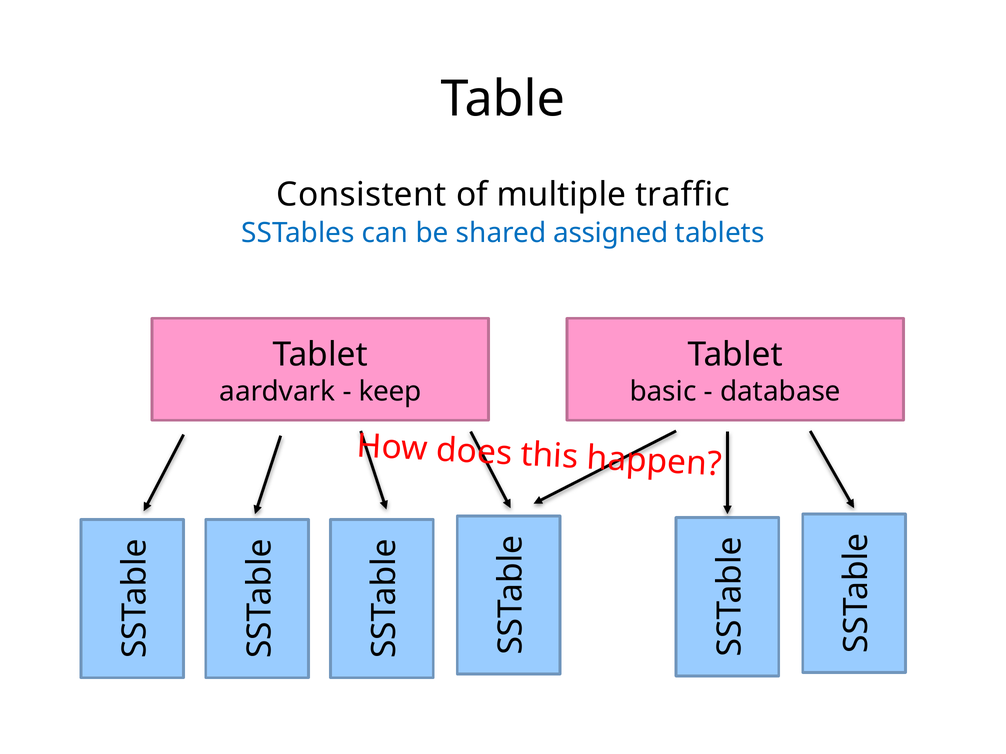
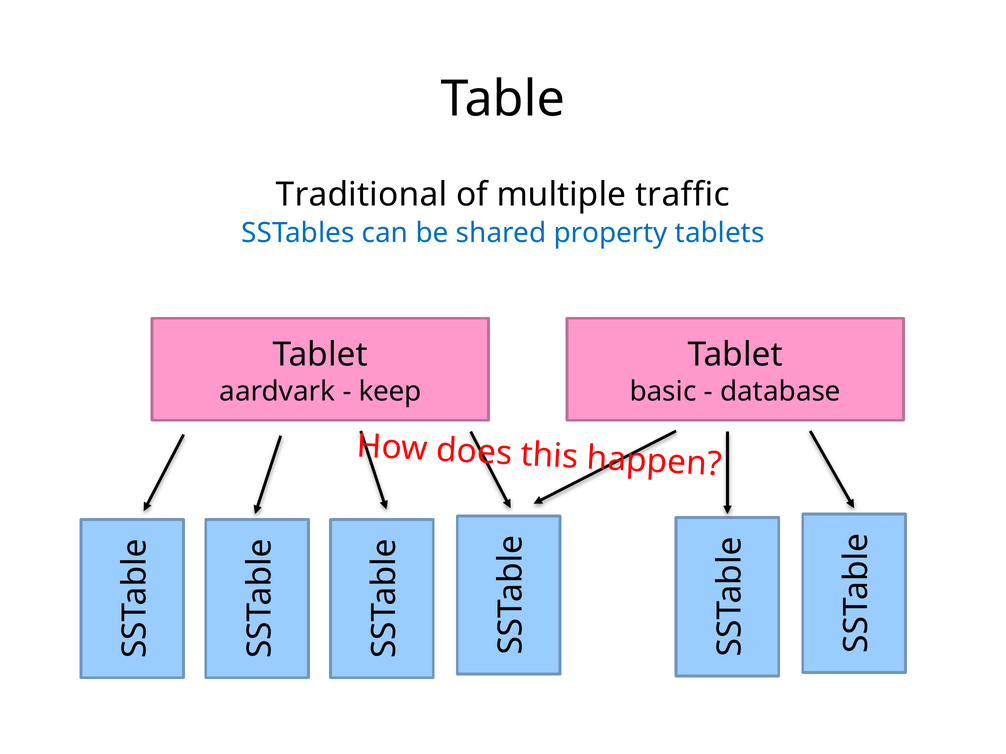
Consistent: Consistent -> Traditional
assigned: assigned -> property
